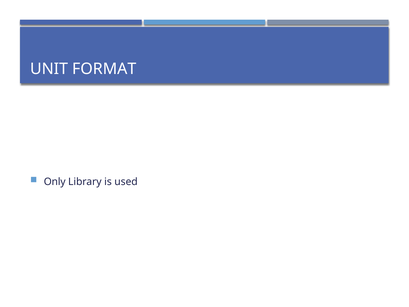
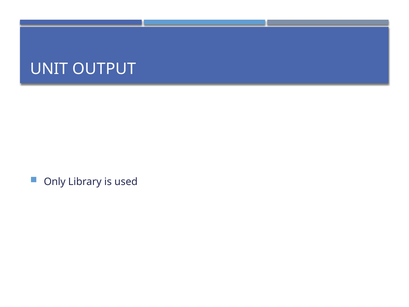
FORMAT: FORMAT -> OUTPUT
